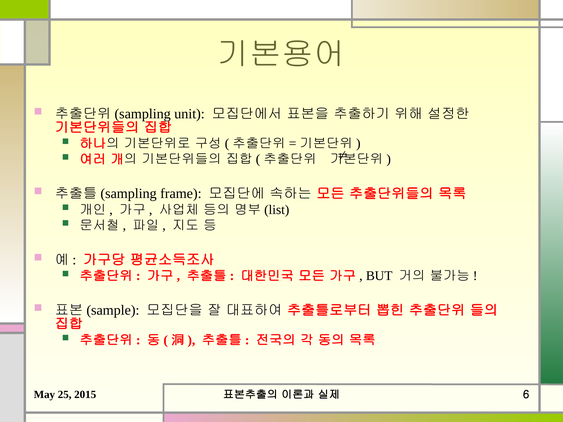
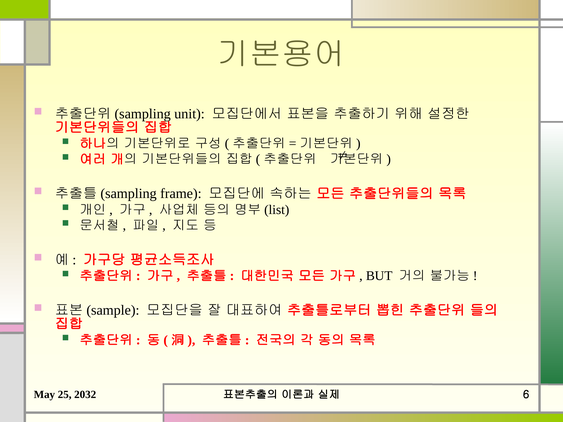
2015: 2015 -> 2032
